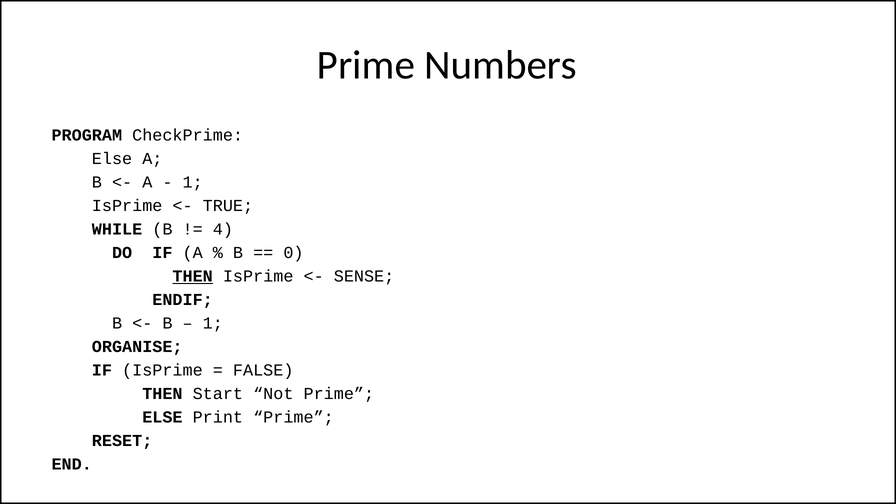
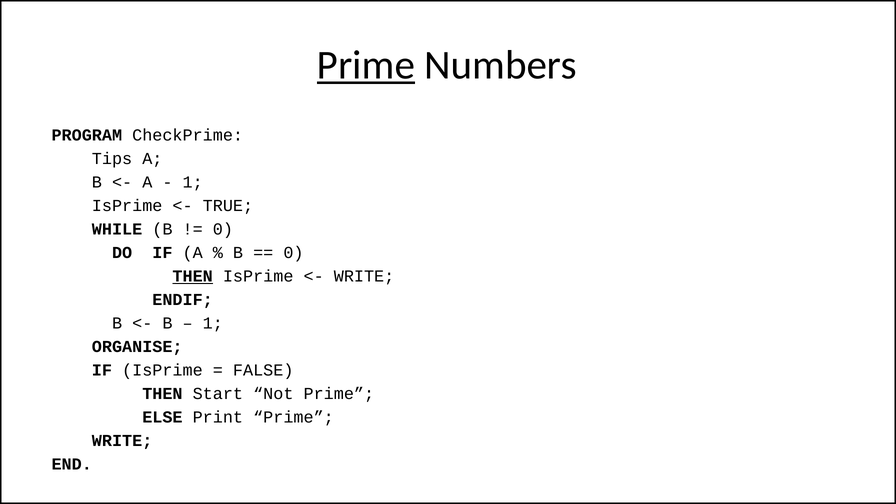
Prime at (366, 65) underline: none -> present
Else at (112, 159): Else -> Tips
4 at (223, 229): 4 -> 0
SENSE at (364, 276): SENSE -> WRITE
RESET at (122, 441): RESET -> WRITE
